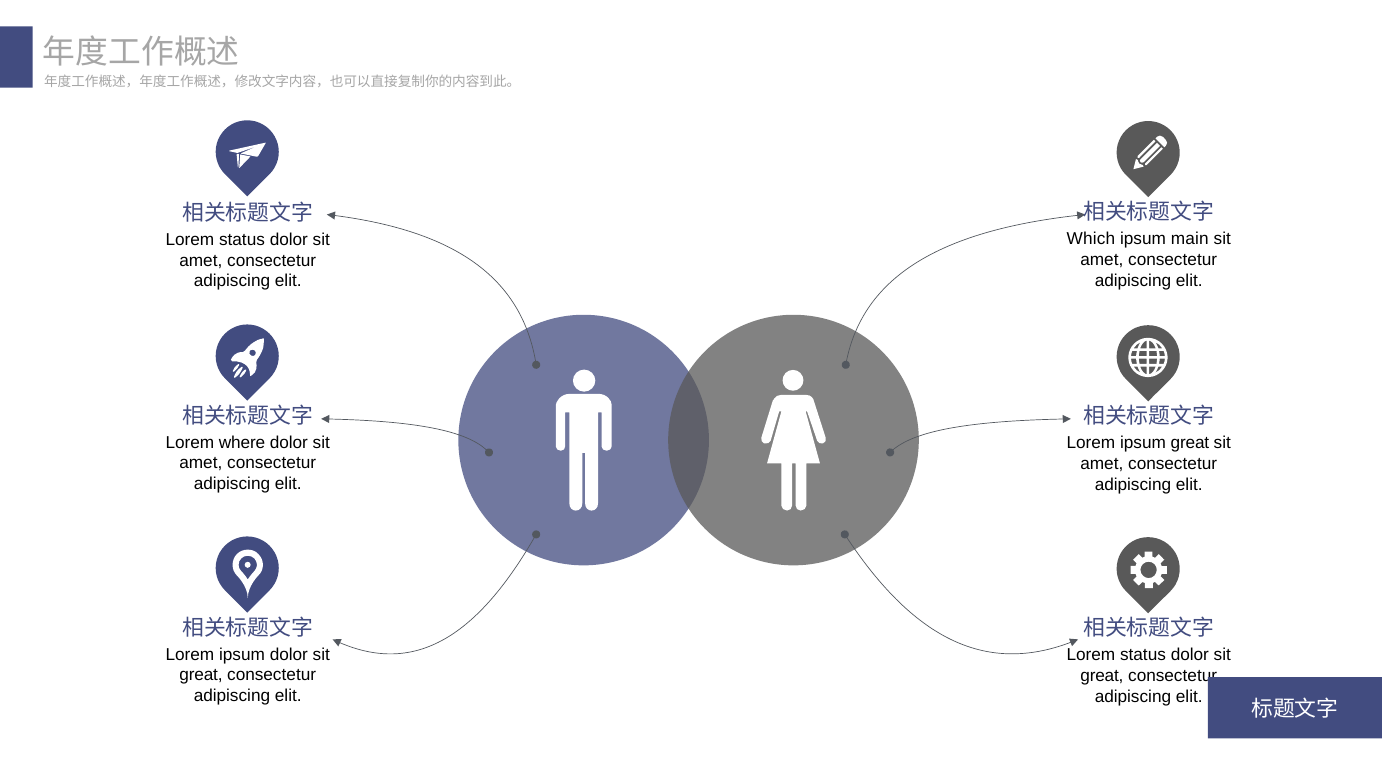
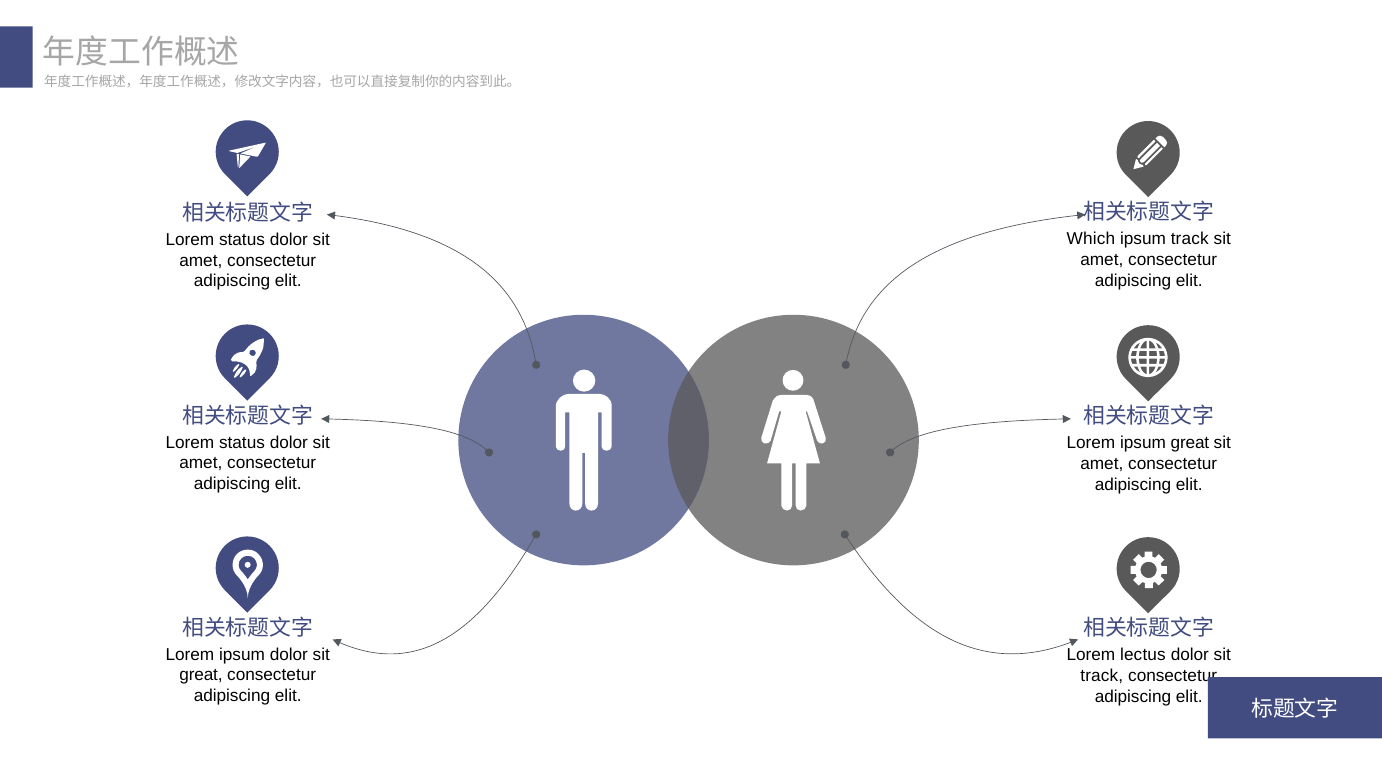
ipsum main: main -> track
where at (242, 443): where -> status
status at (1143, 656): status -> lectus
great at (1102, 676): great -> track
